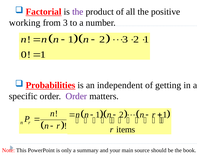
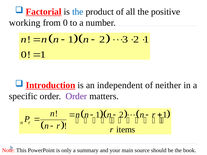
the at (78, 12) colour: purple -> blue
from 3: 3 -> 0
Probabilities: Probabilities -> Introduction
getting: getting -> neither
